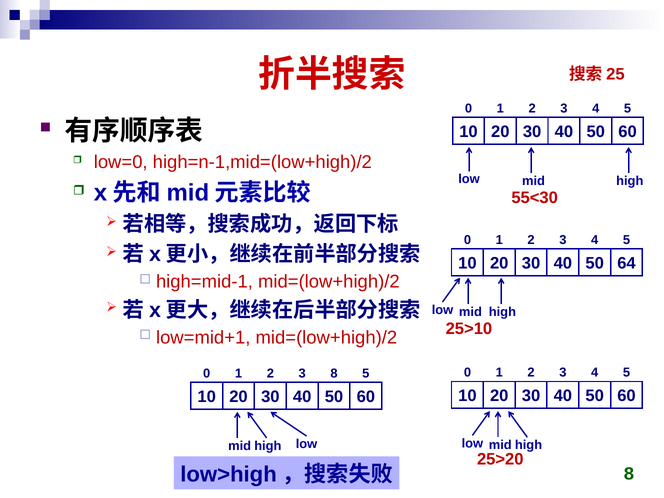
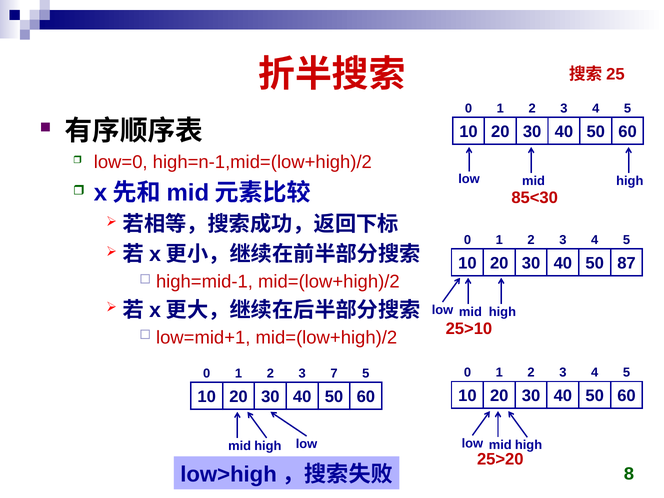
55<30: 55<30 -> 85<30
64: 64 -> 87
3 8: 8 -> 7
